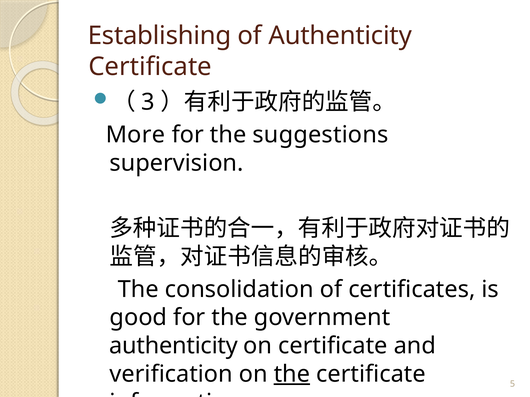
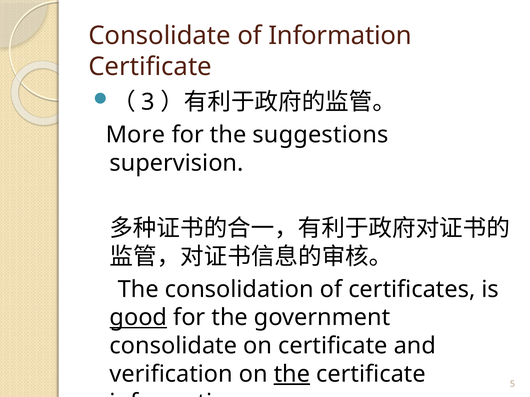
Establishing at (160, 36): Establishing -> Consolidate
of Authenticity: Authenticity -> Information
good underline: none -> present
authenticity at (174, 346): authenticity -> consolidate
